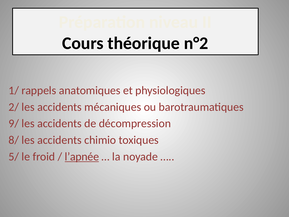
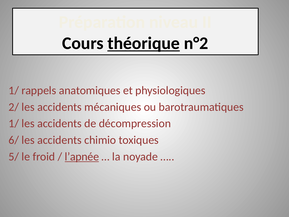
théorique underline: none -> present
9/ at (14, 123): 9/ -> 1/
8/: 8/ -> 6/
